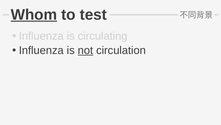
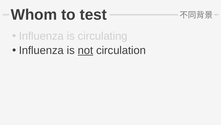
Whom underline: present -> none
